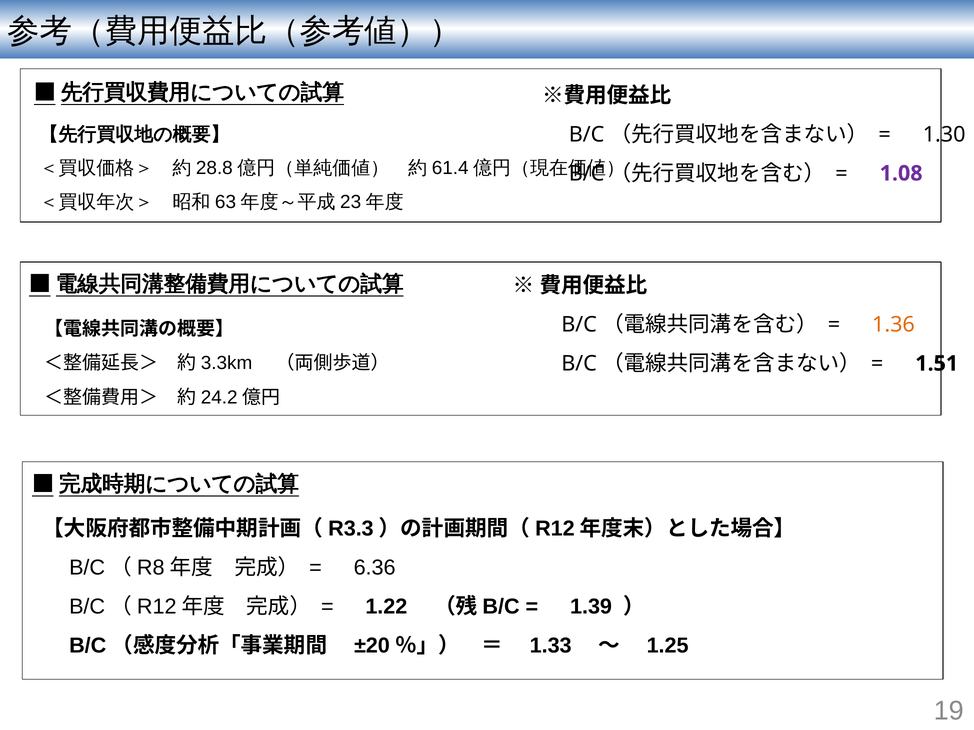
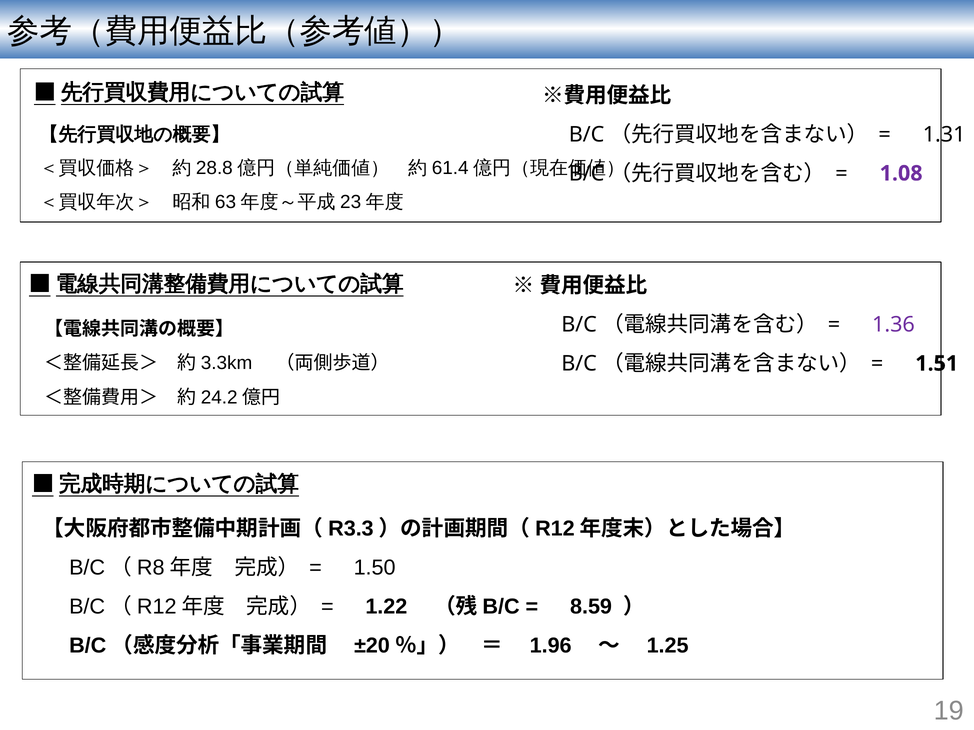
1.30: 1.30 -> 1.31
1.36 colour: orange -> purple
6.36: 6.36 -> 1.50
1.39: 1.39 -> 8.59
1.33: 1.33 -> 1.96
